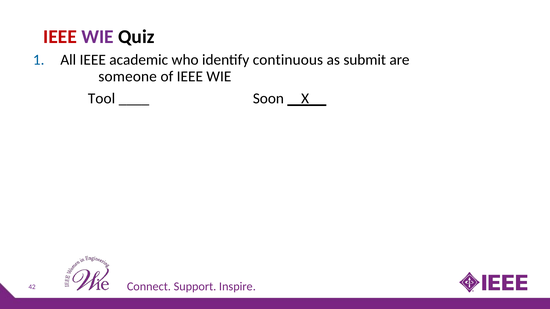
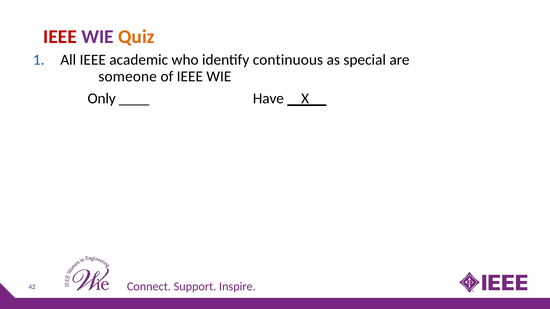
Quiz colour: black -> orange
submit: submit -> special
Tool: Tool -> Only
Soon: Soon -> Have
